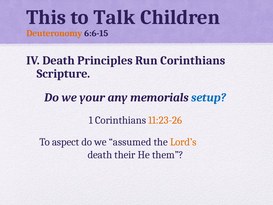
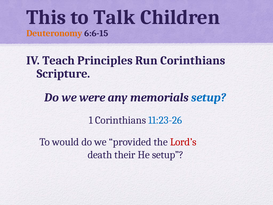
IV Death: Death -> Teach
your: your -> were
11:23-26 colour: orange -> blue
aspect: aspect -> would
assumed: assumed -> provided
Lord’s colour: orange -> red
He them: them -> setup
